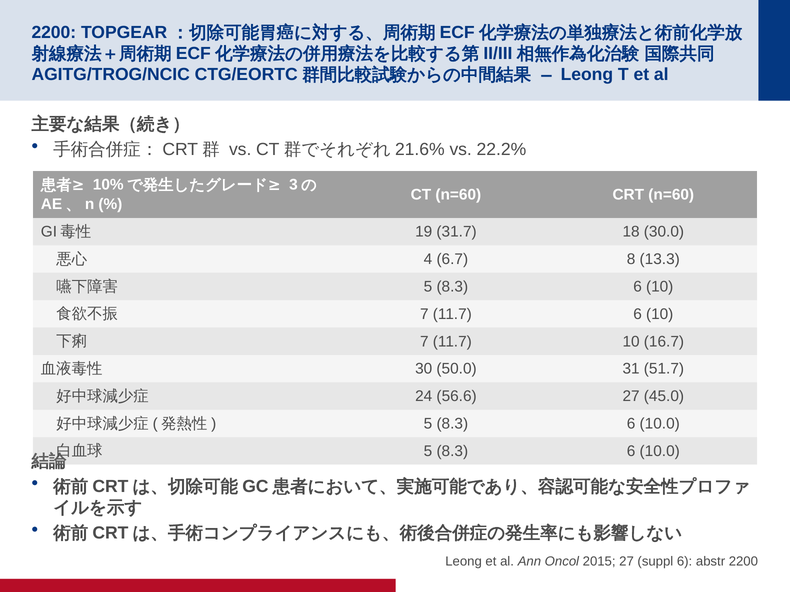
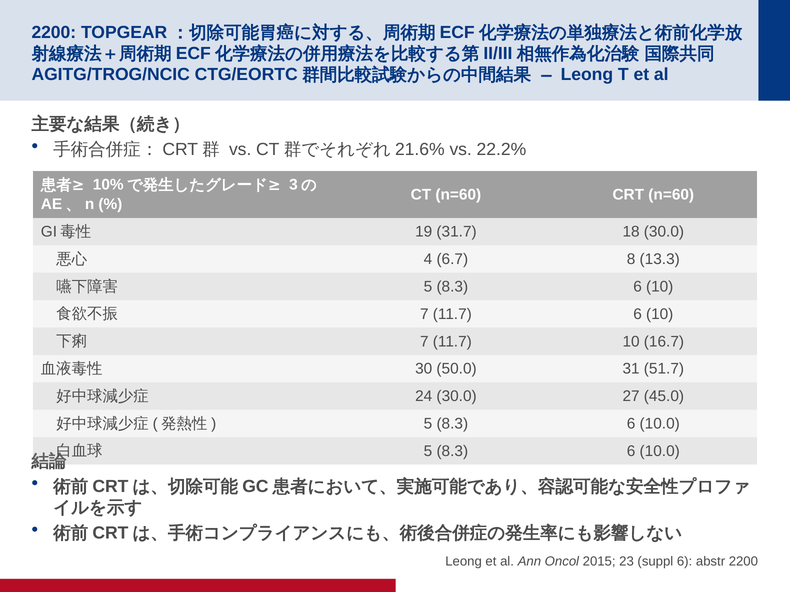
24 56.6: 56.6 -> 30.0
2015 27: 27 -> 23
